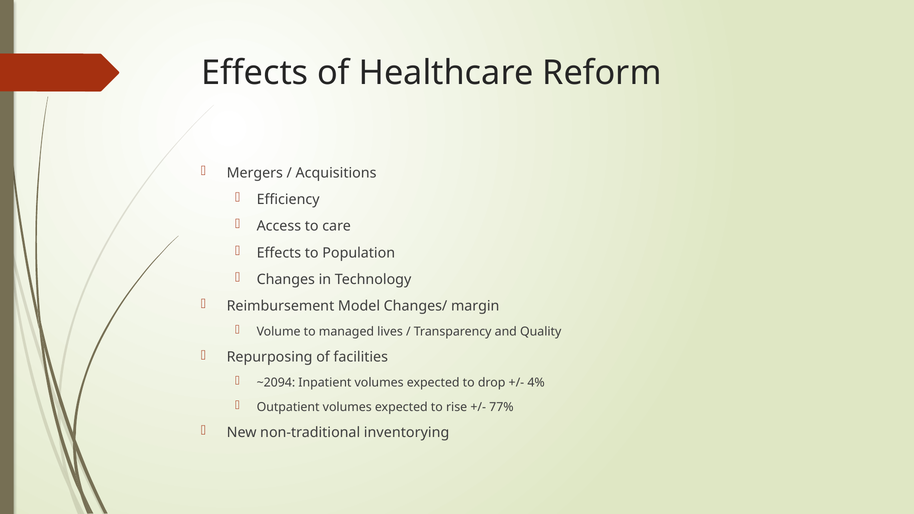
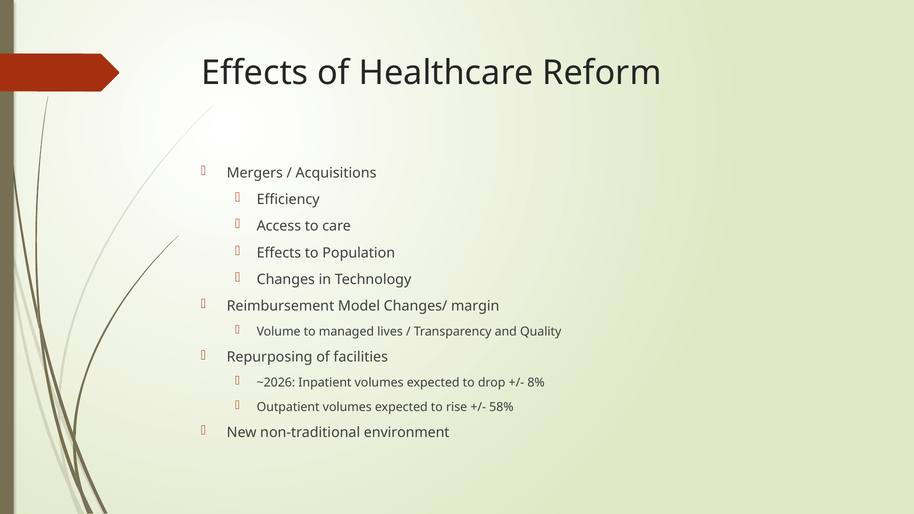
~2094: ~2094 -> ~2026
4%: 4% -> 8%
77%: 77% -> 58%
inventorying: inventorying -> environment
